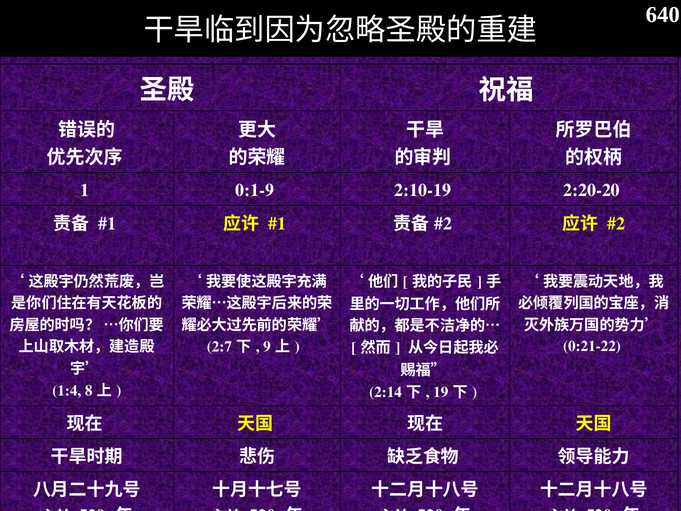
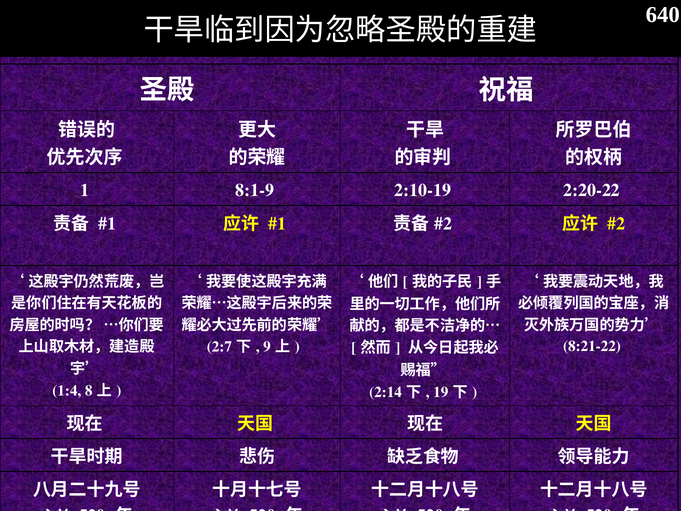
0:1-9: 0:1-9 -> 8:1-9
2:20-20: 2:20-20 -> 2:20-22
0:21-22: 0:21-22 -> 8:21-22
